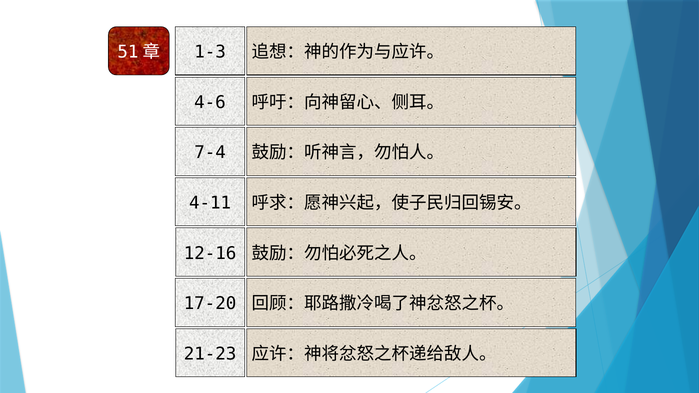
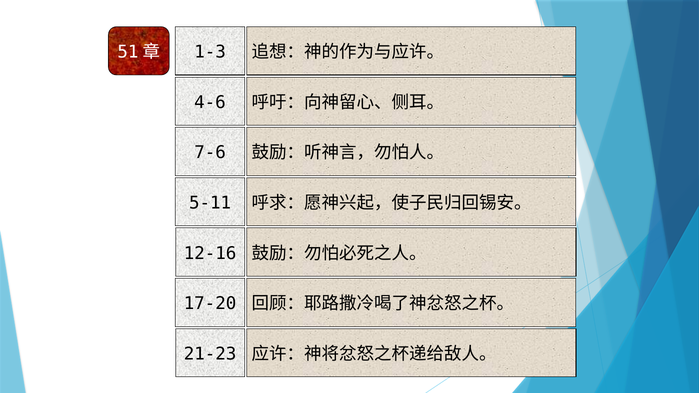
7-4: 7-4 -> 7-6
4-11: 4-11 -> 5-11
